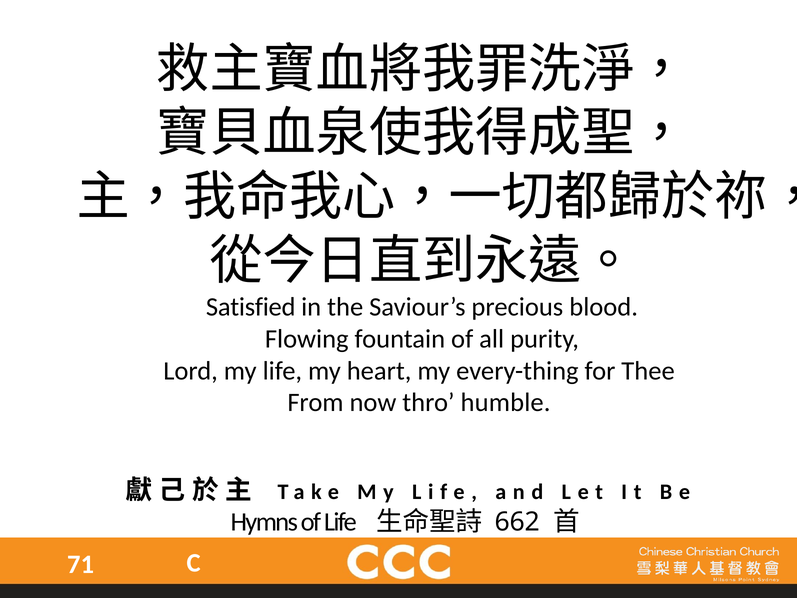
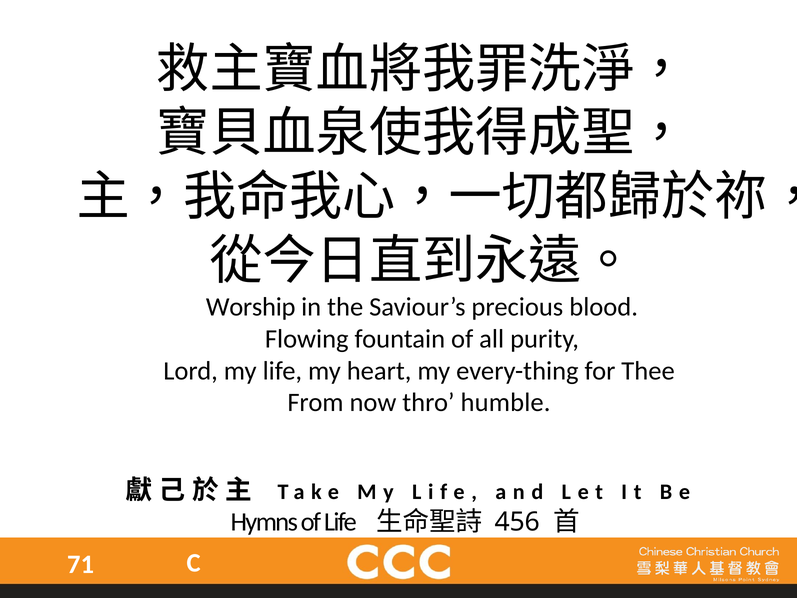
Satisfied: Satisfied -> Worship
662: 662 -> 456
